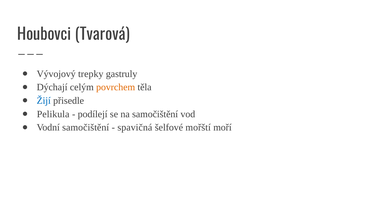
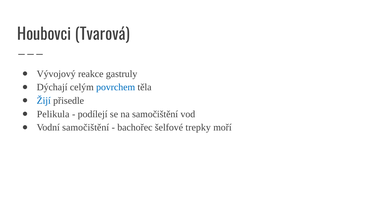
trepky: trepky -> reakce
povrchem colour: orange -> blue
spavičná: spavičná -> bachořec
mořští: mořští -> trepky
